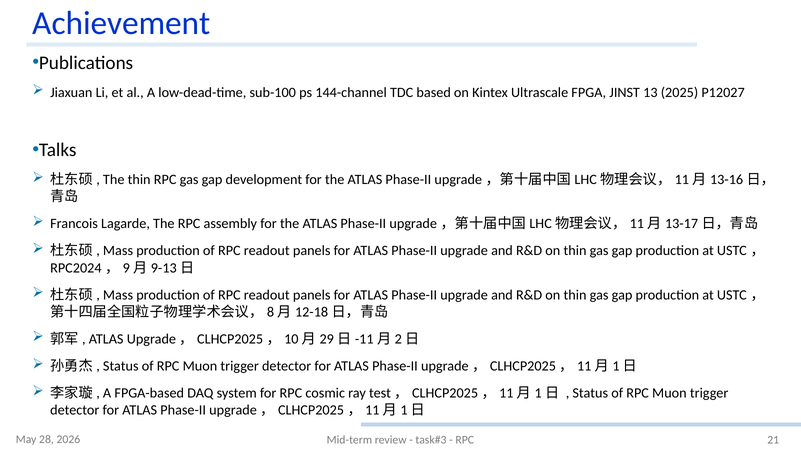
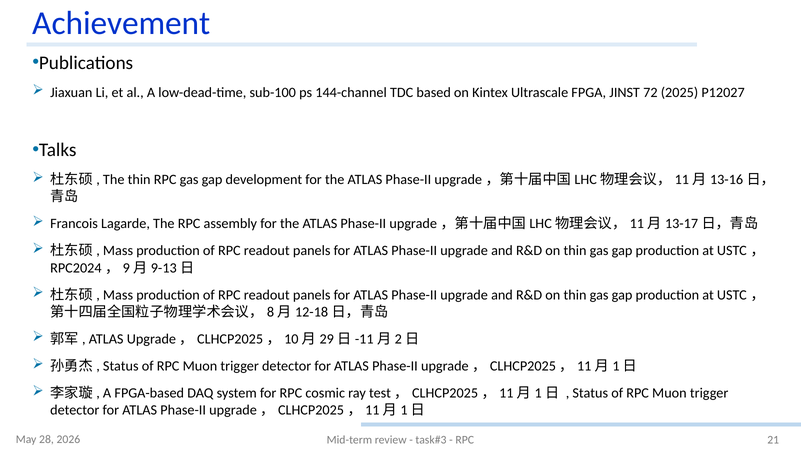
13: 13 -> 72
